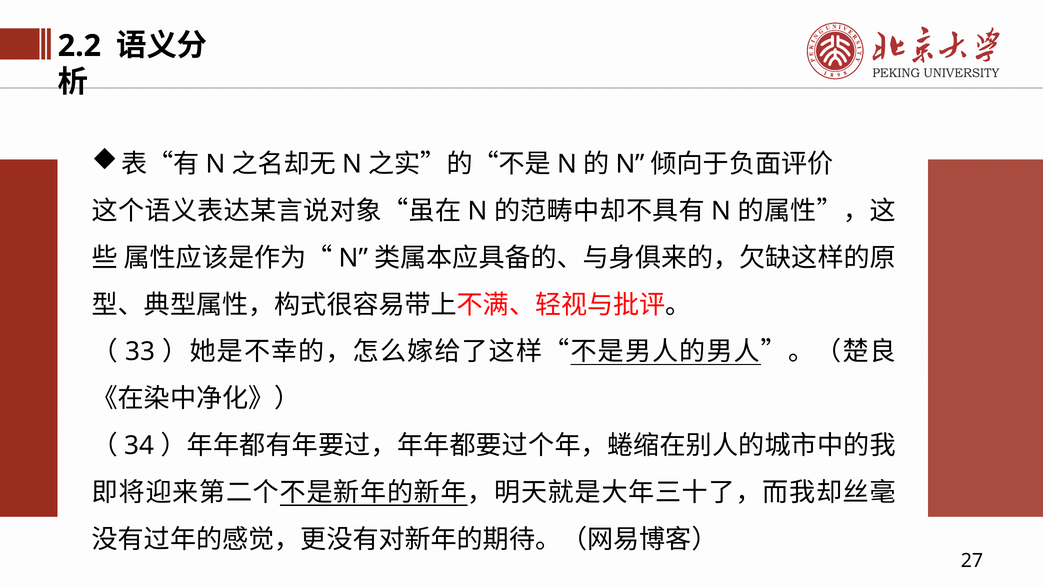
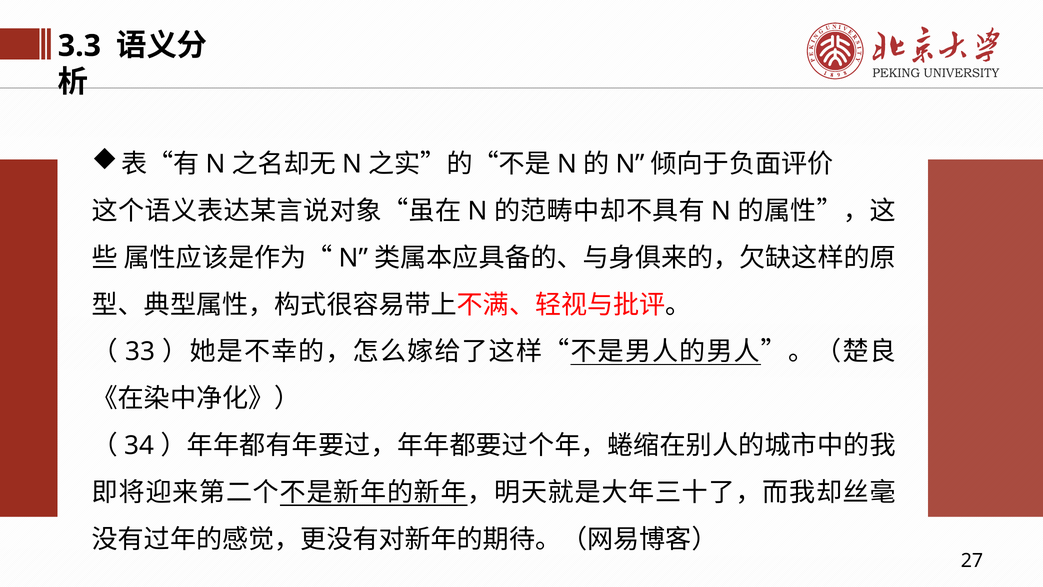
2.2: 2.2 -> 3.3
